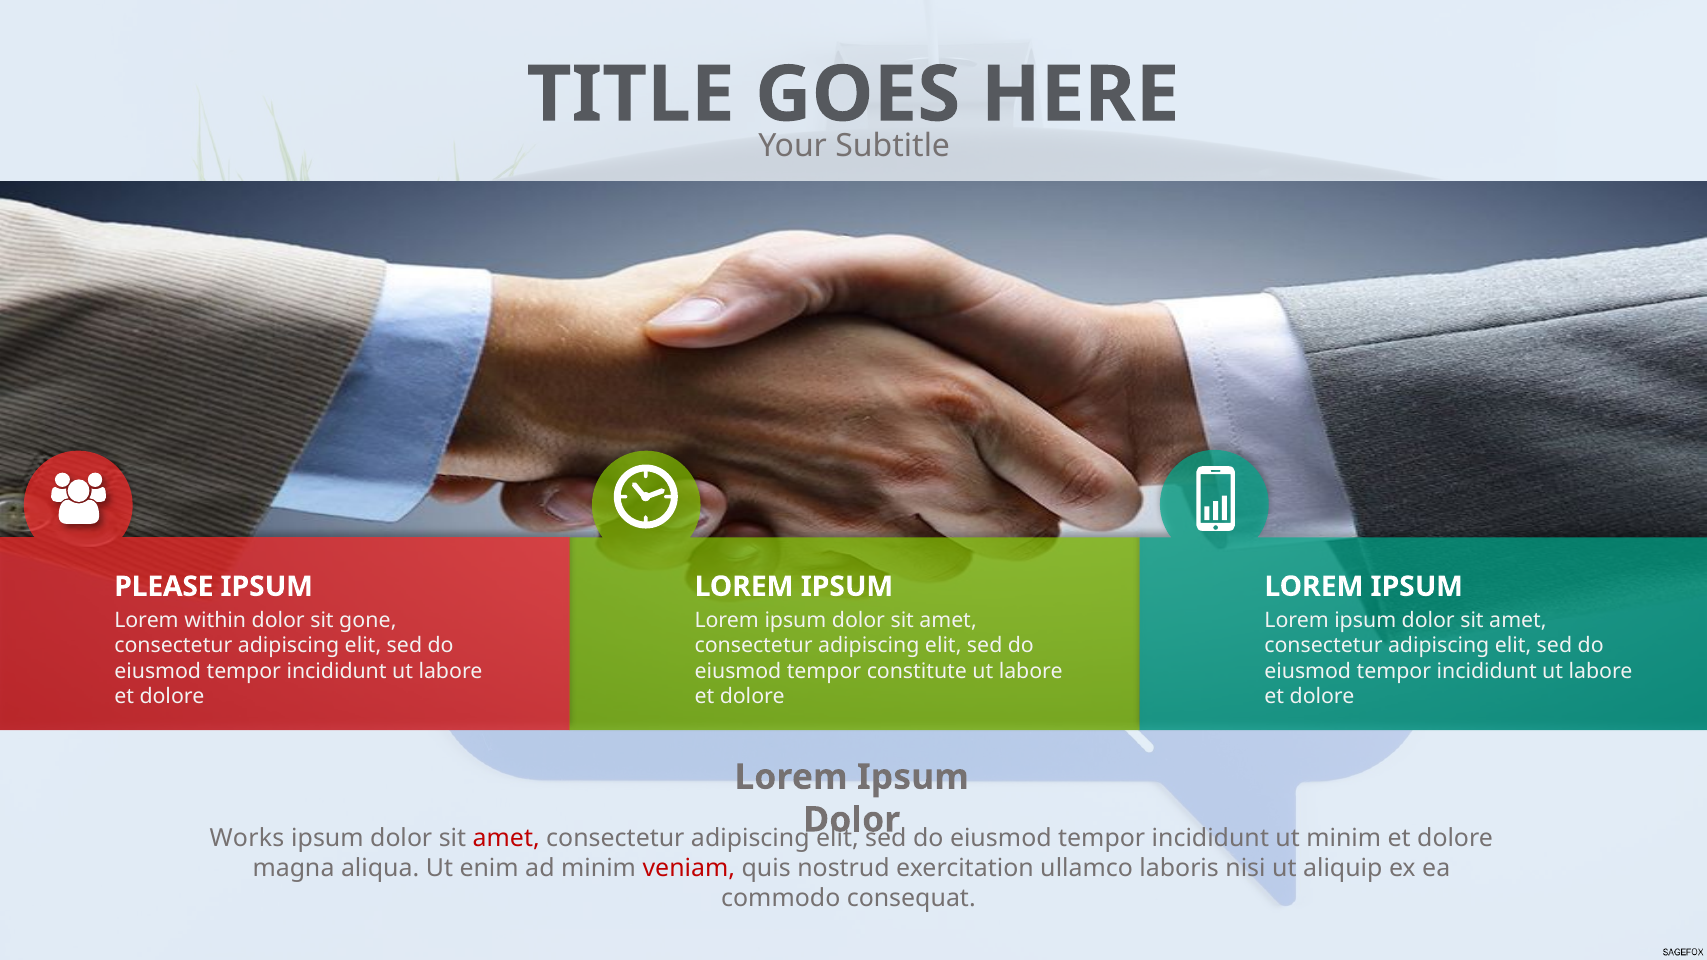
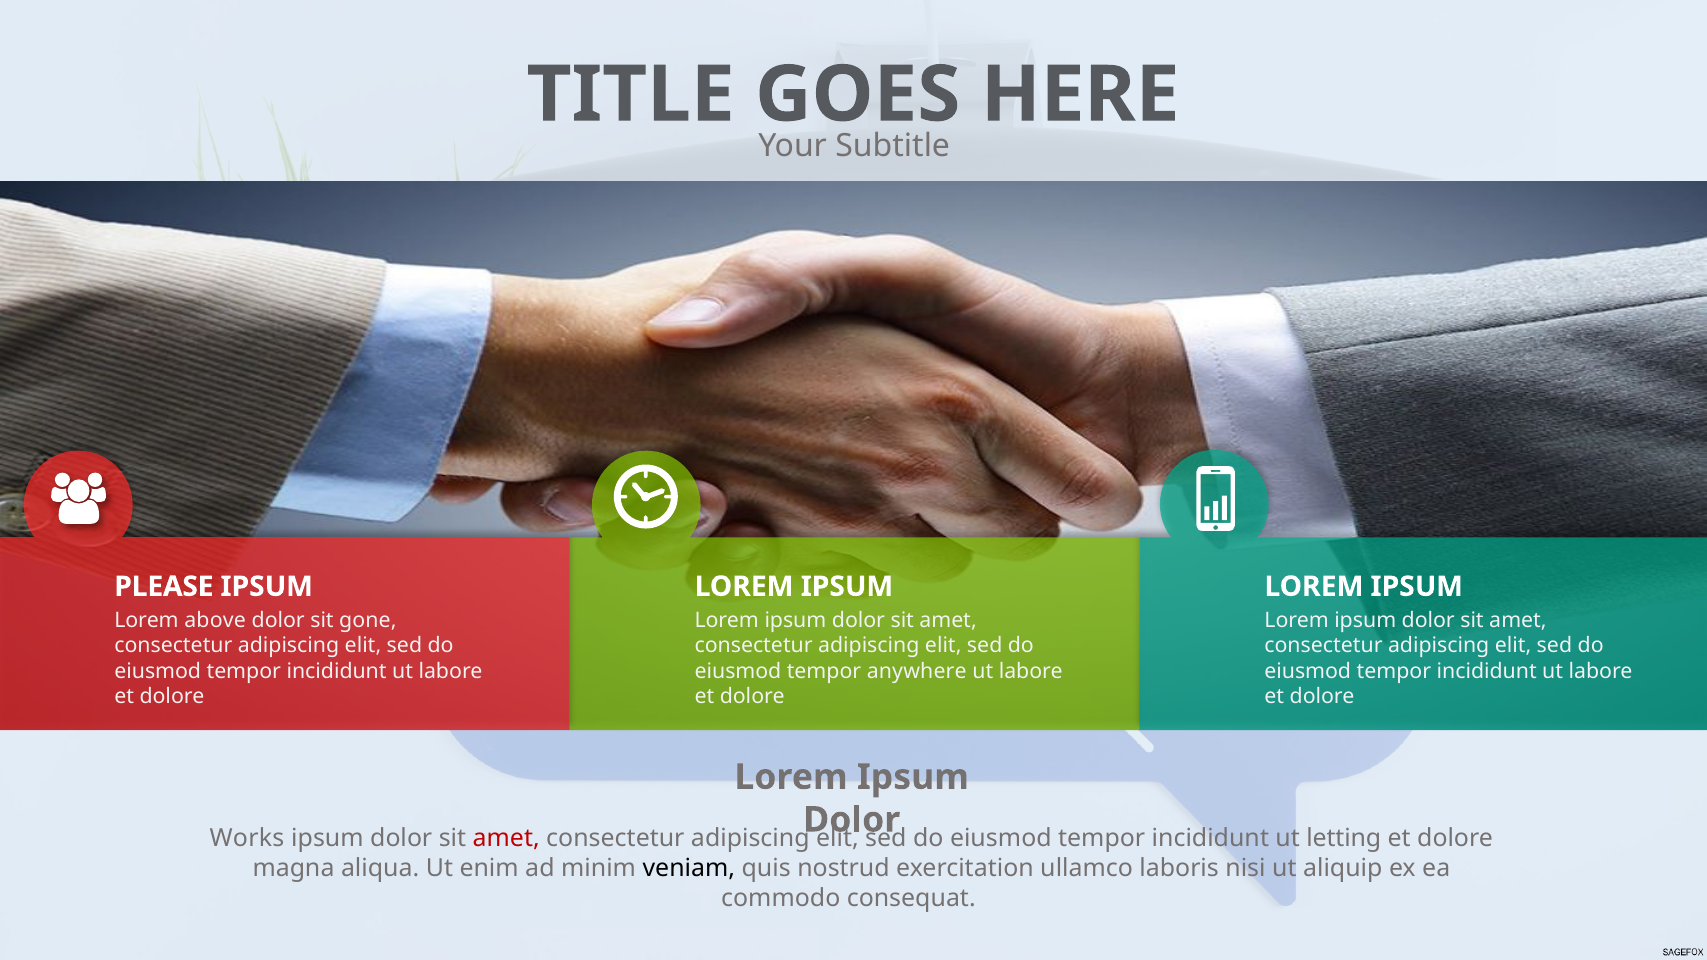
within: within -> above
constitute: constitute -> anywhere
ut minim: minim -> letting
veniam colour: red -> black
